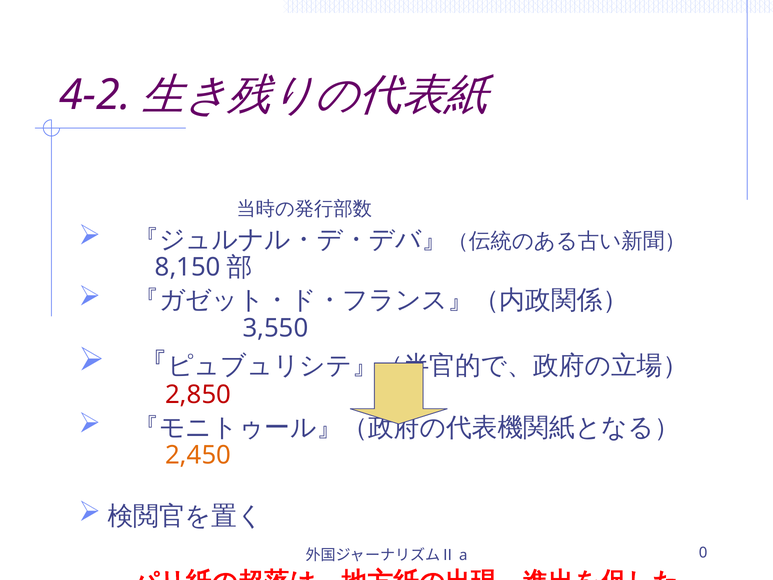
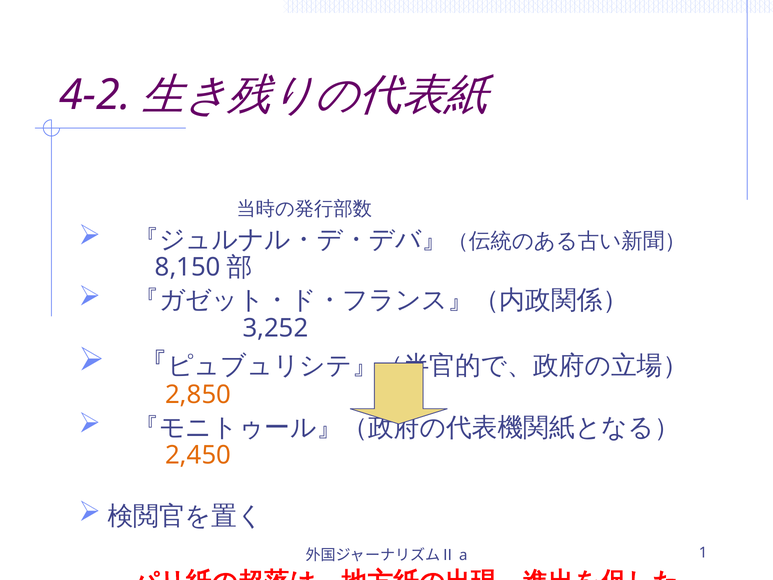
3,550: 3,550 -> 3,252
2,850 colour: red -> orange
0: 0 -> 1
